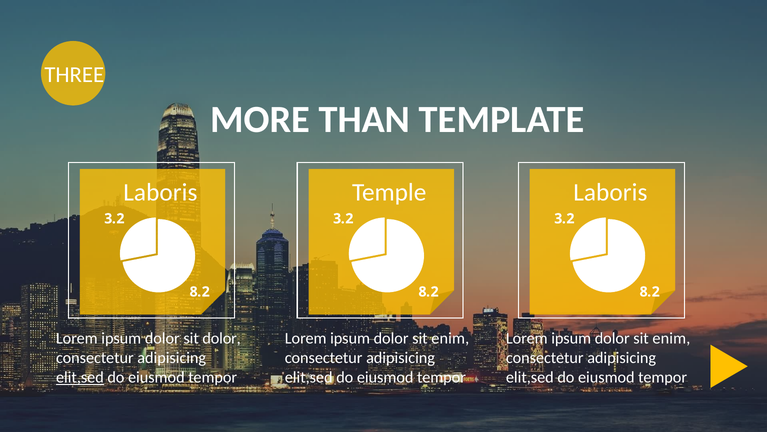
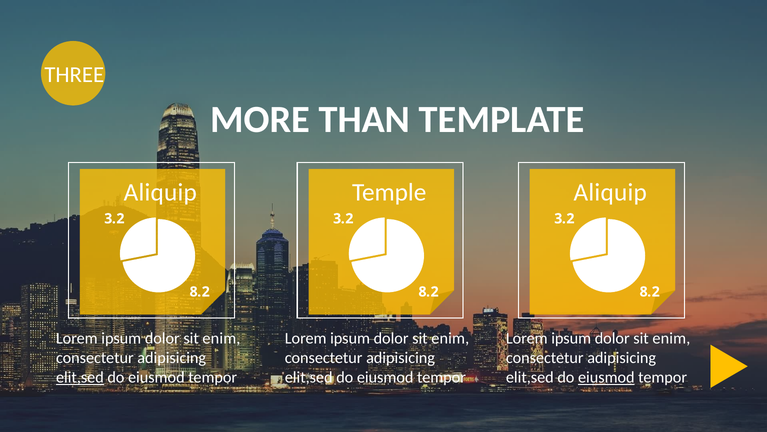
Laboris at (160, 192): Laboris -> Aliquip
Laboris at (610, 192): Laboris -> Aliquip
dolor at (222, 338): dolor -> enim
eiusmod at (606, 377) underline: none -> present
